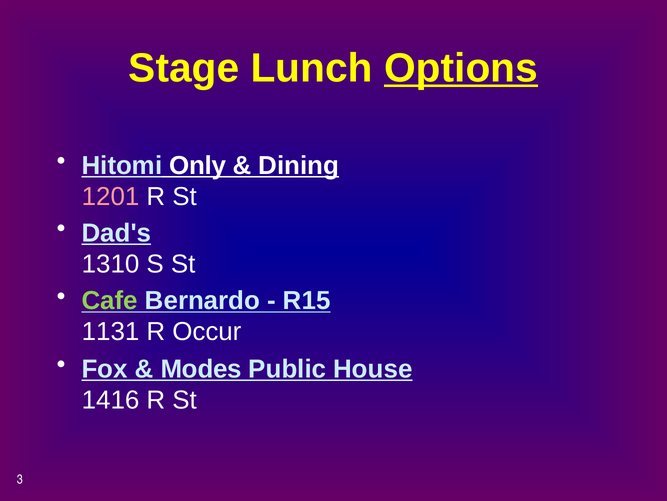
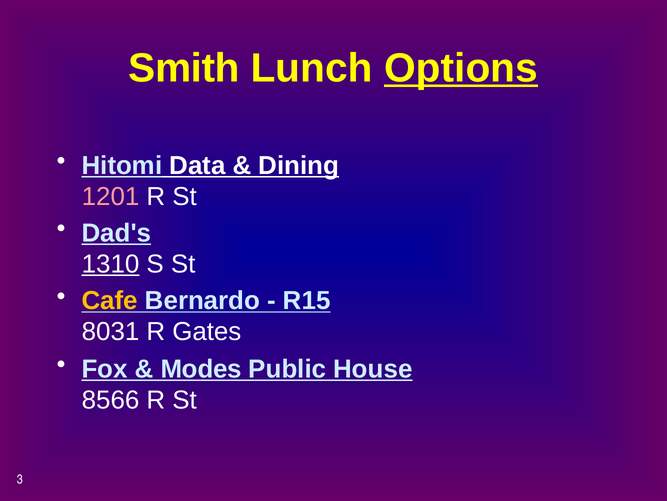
Stage: Stage -> Smith
Only: Only -> Data
1310 underline: none -> present
Cafe colour: light green -> yellow
1131: 1131 -> 8031
Occur: Occur -> Gates
1416: 1416 -> 8566
